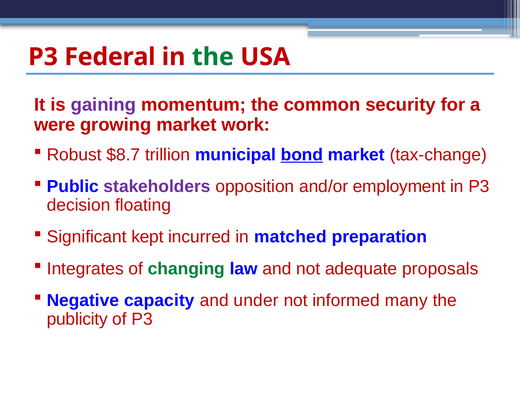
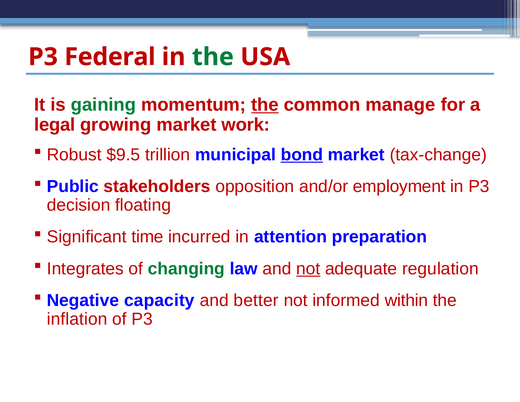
gaining colour: purple -> green
the at (265, 105) underline: none -> present
security: security -> manage
were: were -> legal
$8.7: $8.7 -> $9.5
stakeholders colour: purple -> red
kept: kept -> time
matched: matched -> attention
not at (308, 269) underline: none -> present
proposals: proposals -> regulation
under: under -> better
many: many -> within
publicity: publicity -> inflation
